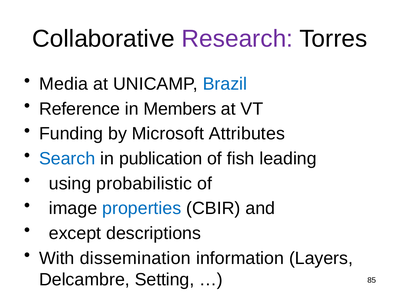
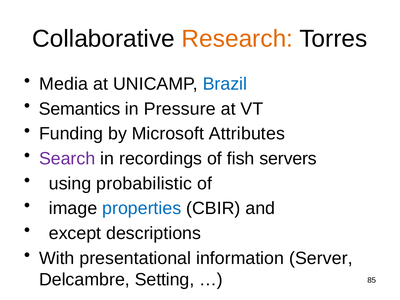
Research colour: purple -> orange
Reference: Reference -> Semantics
Members: Members -> Pressure
Search colour: blue -> purple
publication: publication -> recordings
leading: leading -> servers
dissemination: dissemination -> presentational
Layers: Layers -> Server
